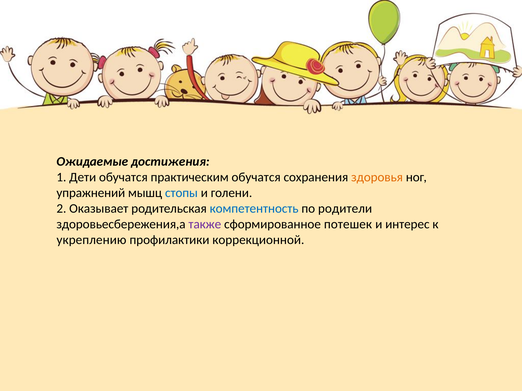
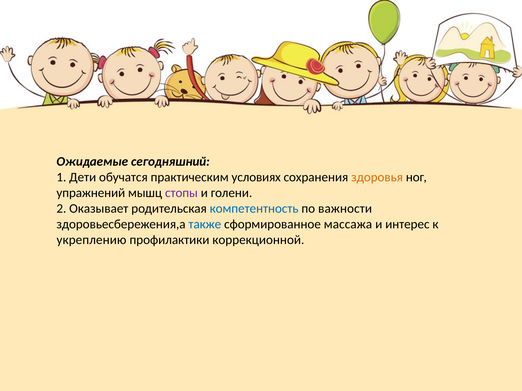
достижения: достижения -> сегодняшний
практическим обучатся: обучатся -> условиях
стопы colour: blue -> purple
родители: родители -> важности
также colour: purple -> blue
потешек: потешек -> массажа
